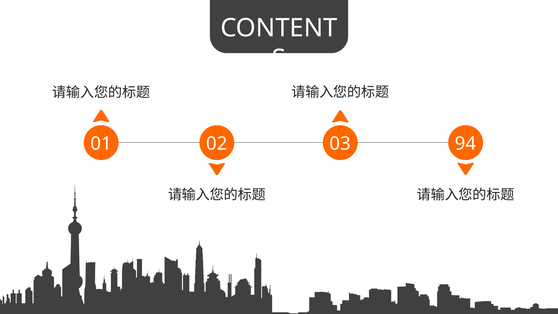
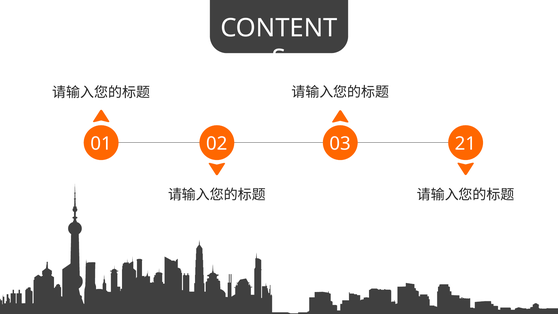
94: 94 -> 21
